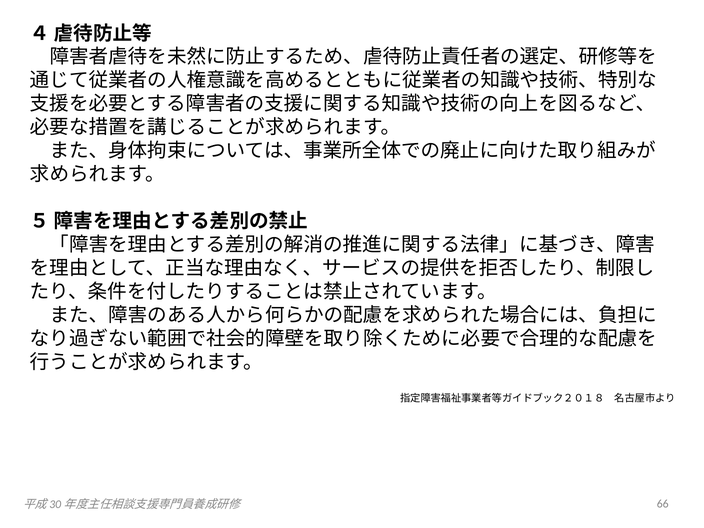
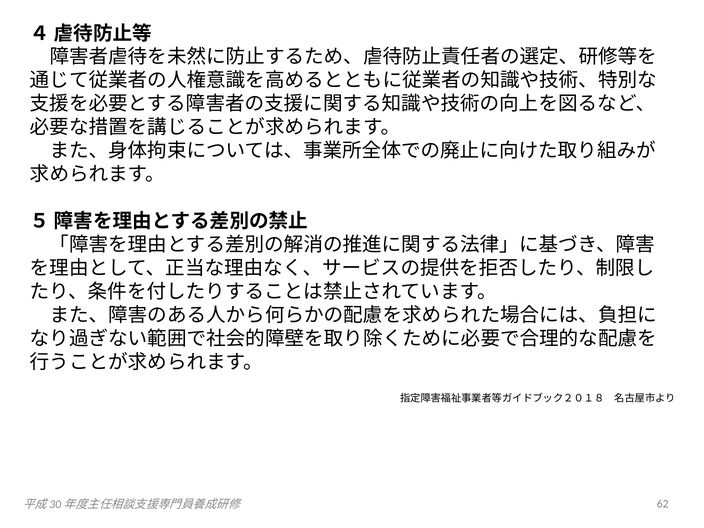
66: 66 -> 62
